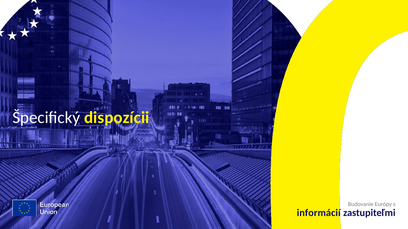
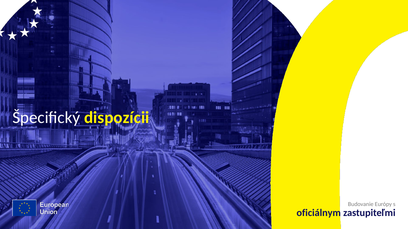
informácií: informácií -> oficiálnym
